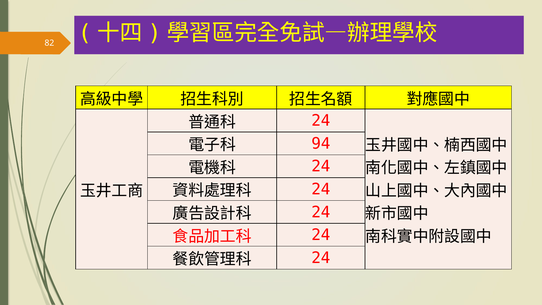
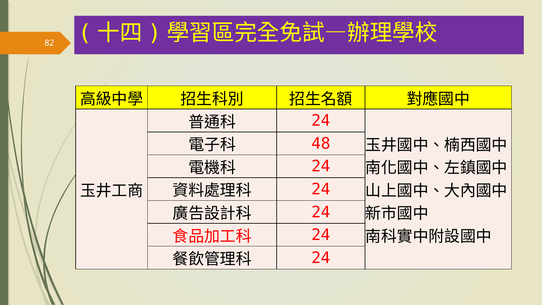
94: 94 -> 48
